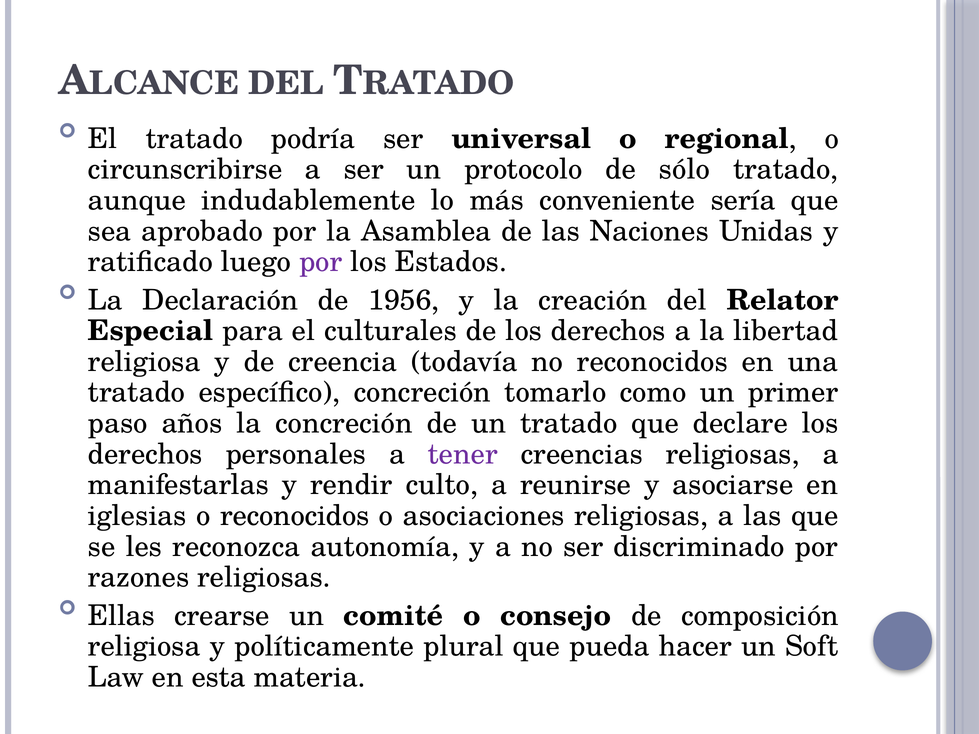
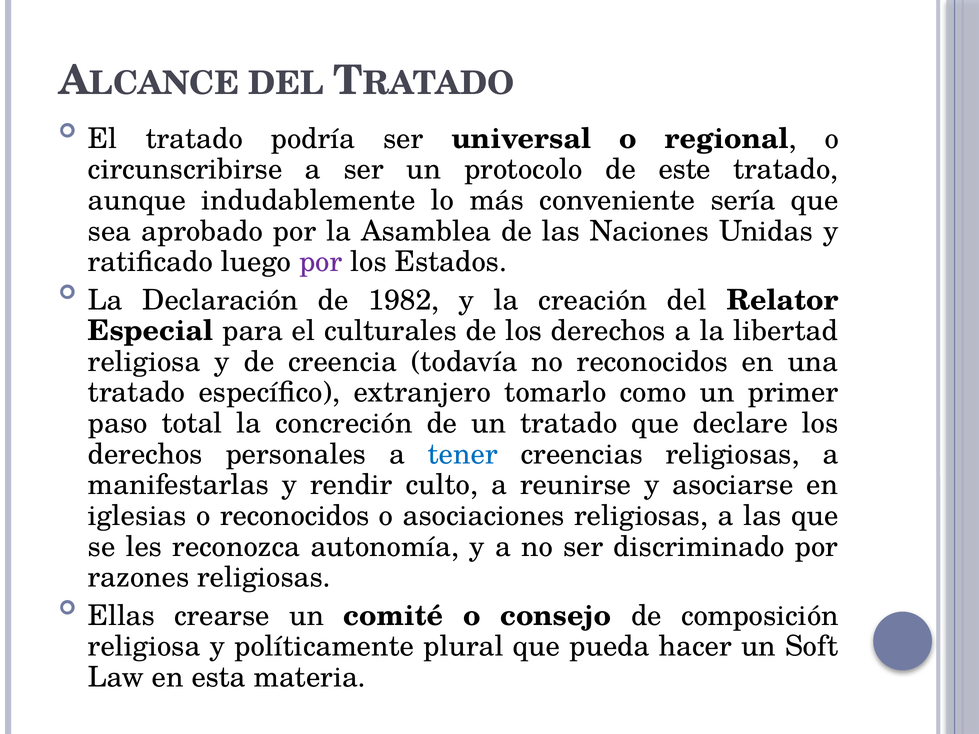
sólo: sólo -> este
1956: 1956 -> 1982
específico concreción: concreción -> extranjero
años: años -> total
tener colour: purple -> blue
